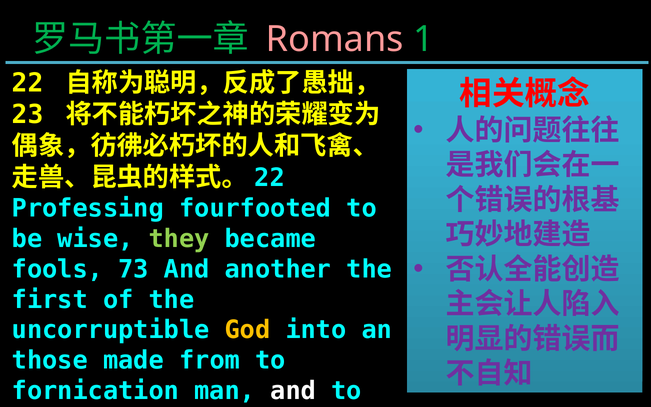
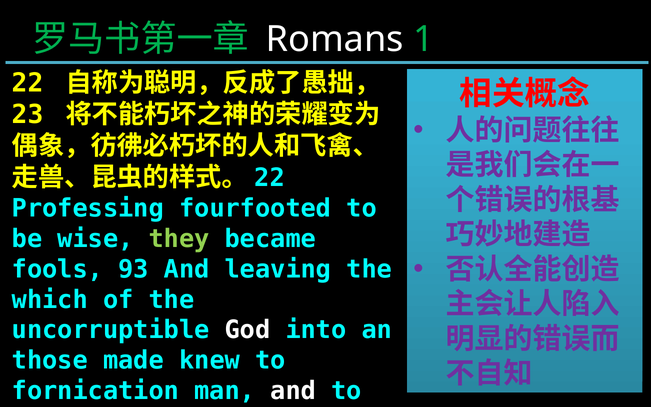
Romans colour: pink -> white
73: 73 -> 93
another: another -> leaving
first: first -> which
God colour: yellow -> white
from: from -> knew
